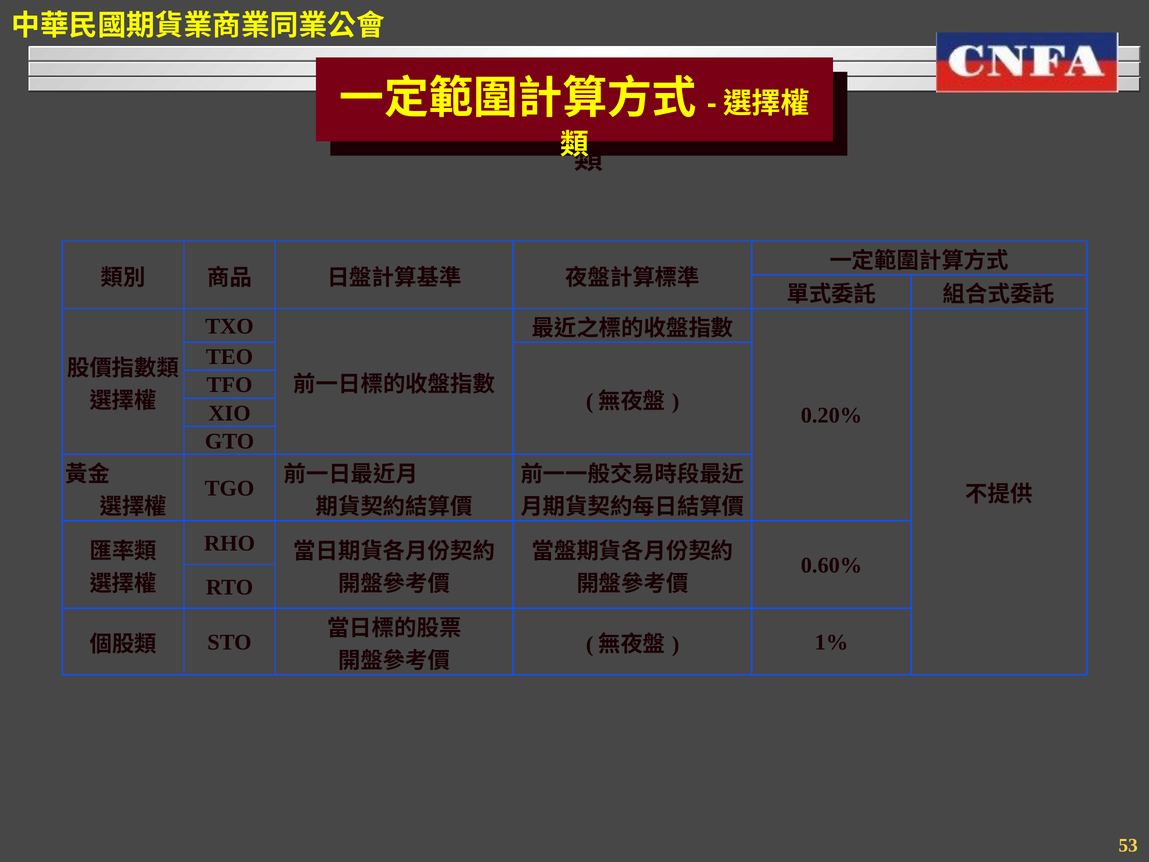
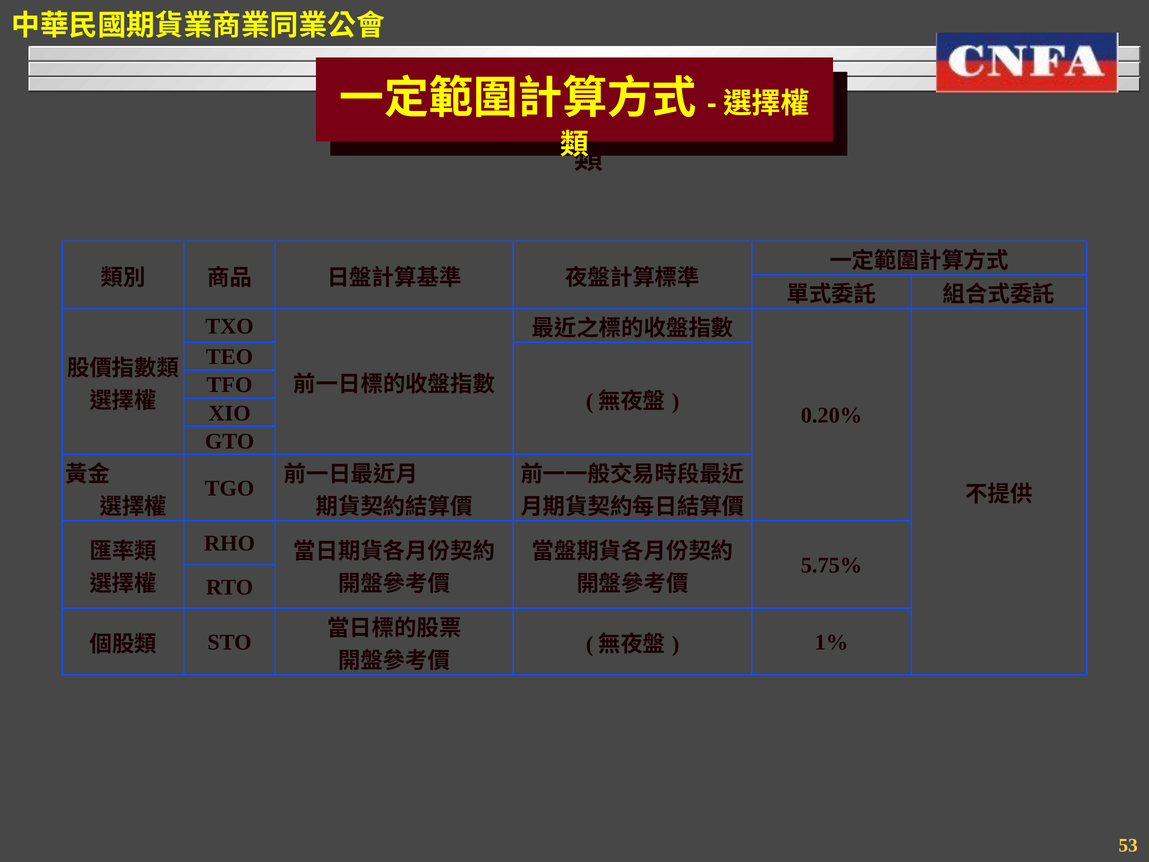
0.60%: 0.60% -> 5.75%
